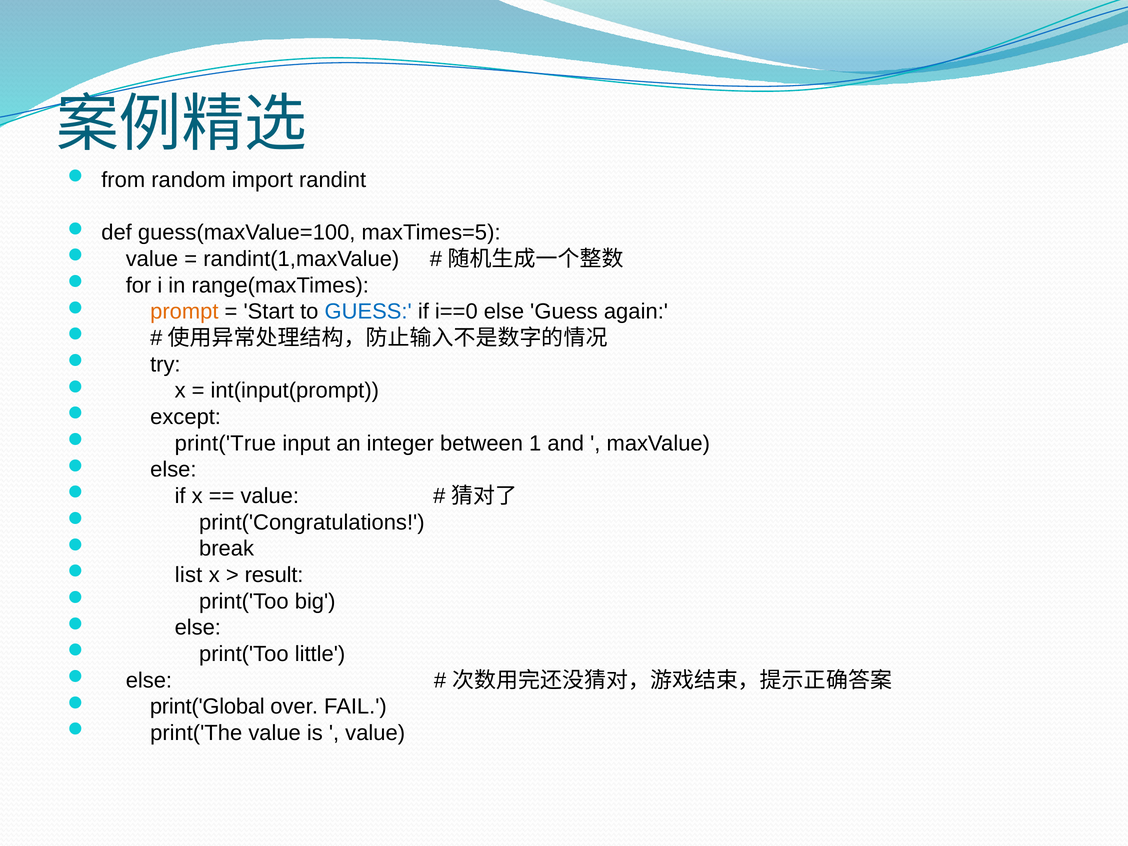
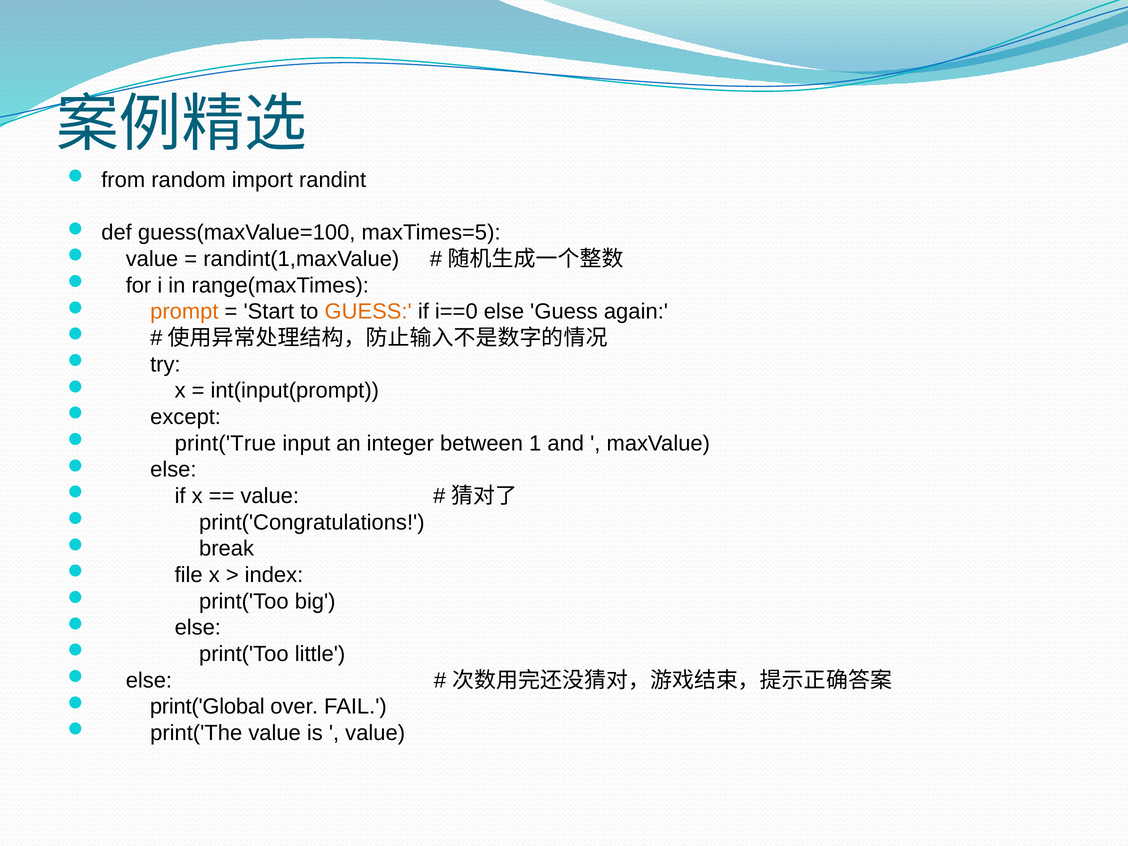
GUESS at (368, 312) colour: blue -> orange
list: list -> file
result: result -> index
